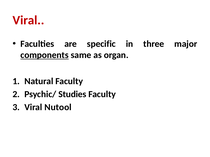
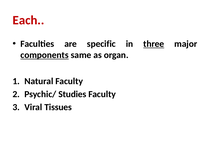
Viral at (28, 20): Viral -> Each
three underline: none -> present
Nutool: Nutool -> Tissues
